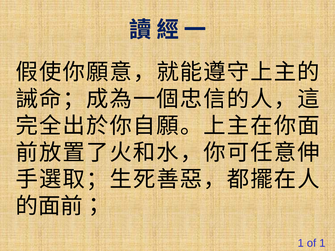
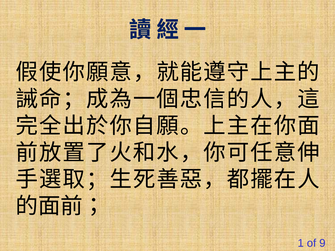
of 1: 1 -> 9
